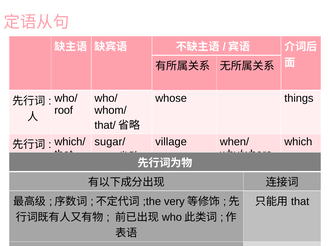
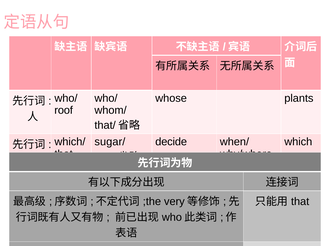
things: things -> plants
village: village -> decide
